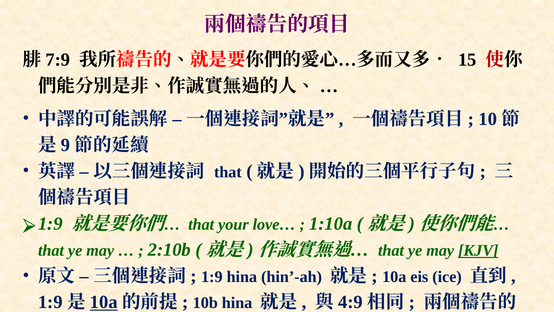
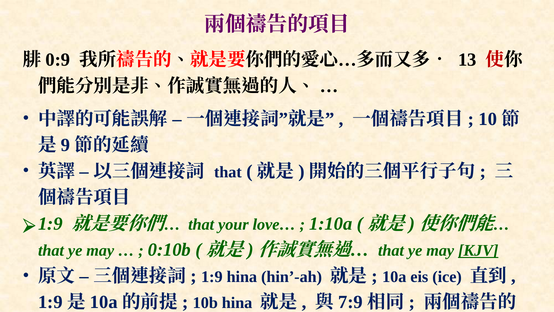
7:9: 7:9 -> 0:9
15: 15 -> 13
2:10b: 2:10b -> 0:10b
10a at (104, 302) underline: present -> none
4:9: 4:9 -> 7:9
